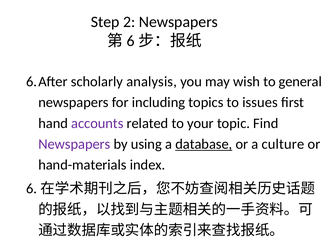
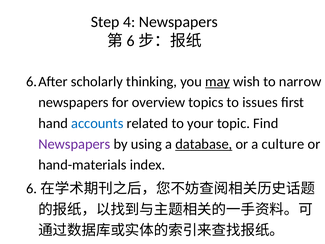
2: 2 -> 4
analysis: analysis -> thinking
may underline: none -> present
general: general -> narrow
including: including -> overview
accounts colour: purple -> blue
